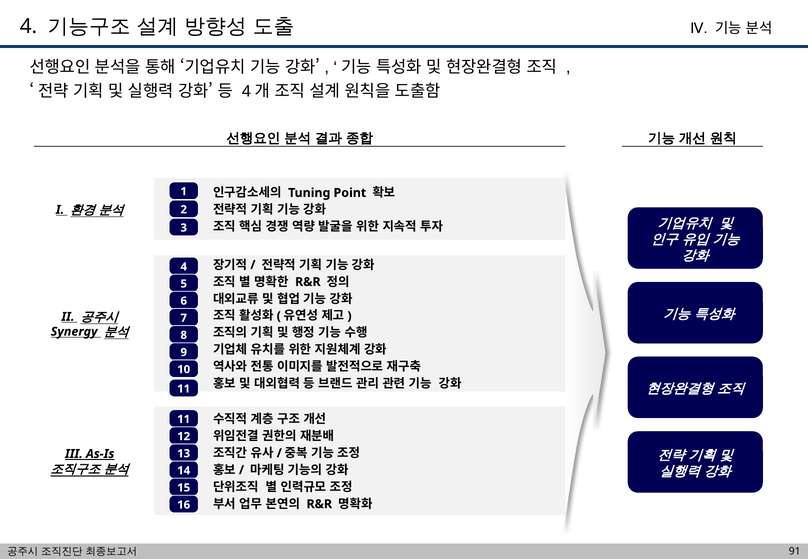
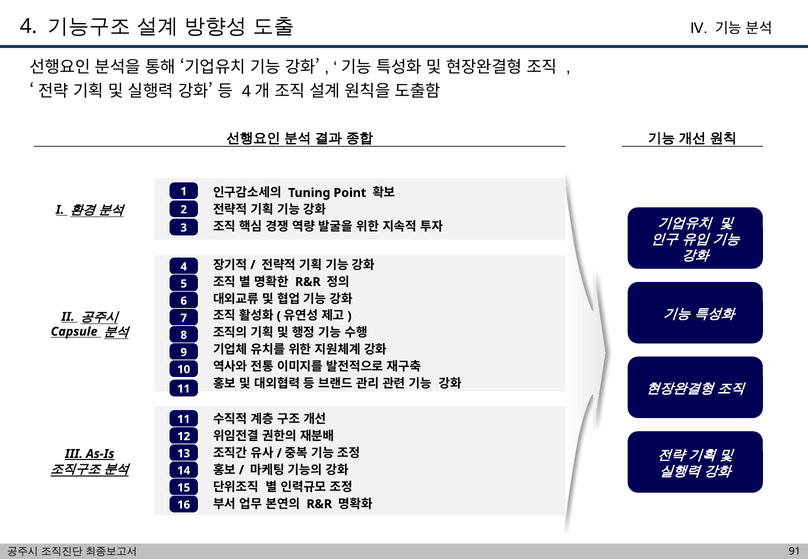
Synergy: Synergy -> Capsule
